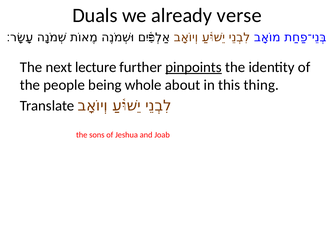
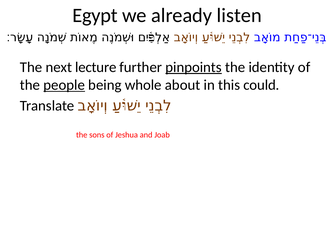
Duals: Duals -> Egypt
verse: verse -> listen
people underline: none -> present
thing: thing -> could
